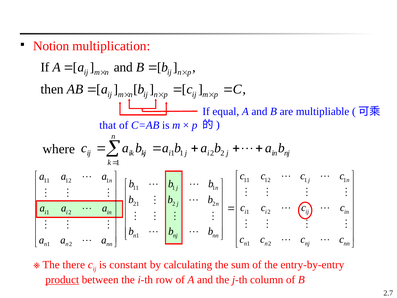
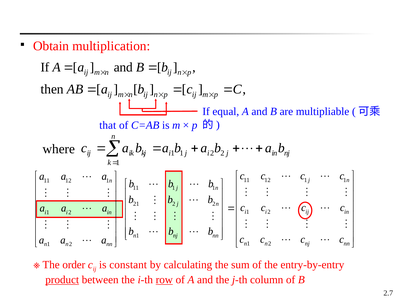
Notion: Notion -> Obtain
there: there -> order
row underline: none -> present
